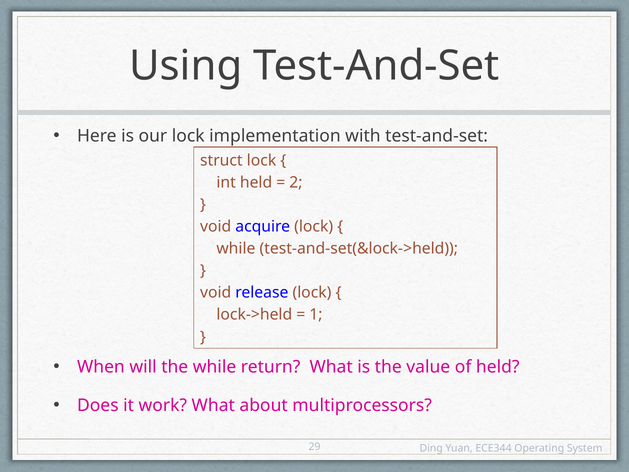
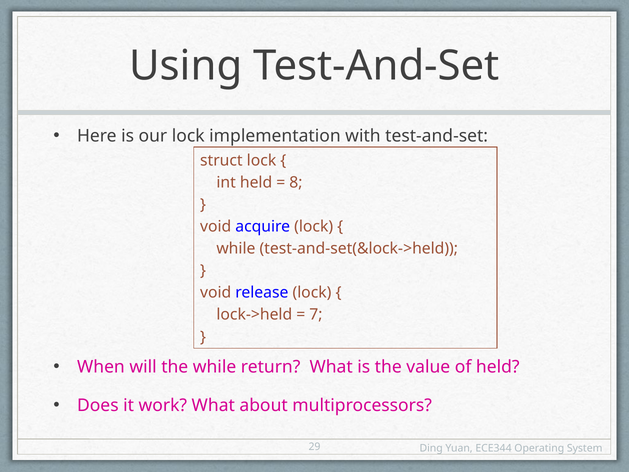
2: 2 -> 8
1: 1 -> 7
